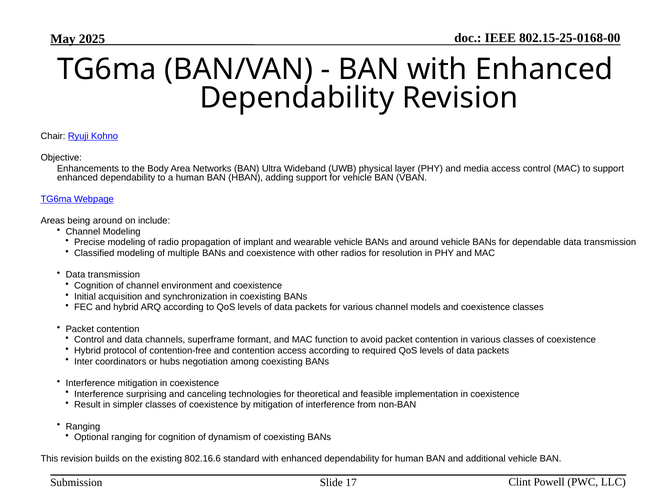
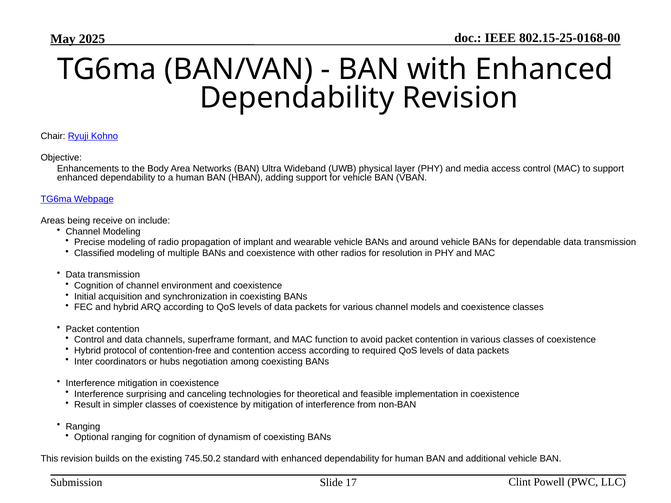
being around: around -> receive
802.16.6: 802.16.6 -> 745.50.2
